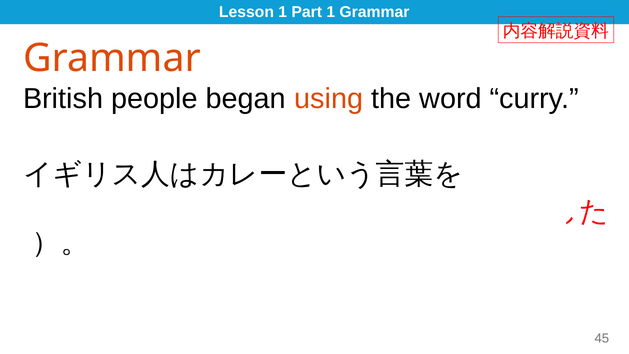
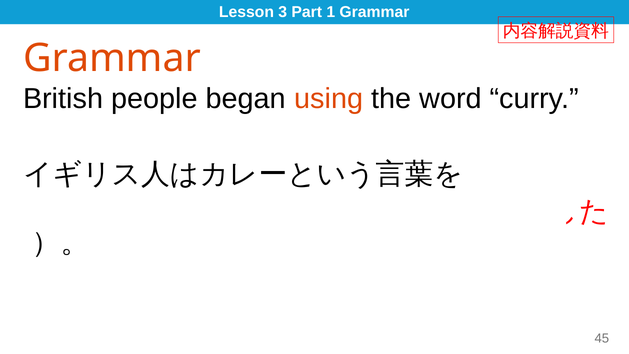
Lesson 1: 1 -> 3
